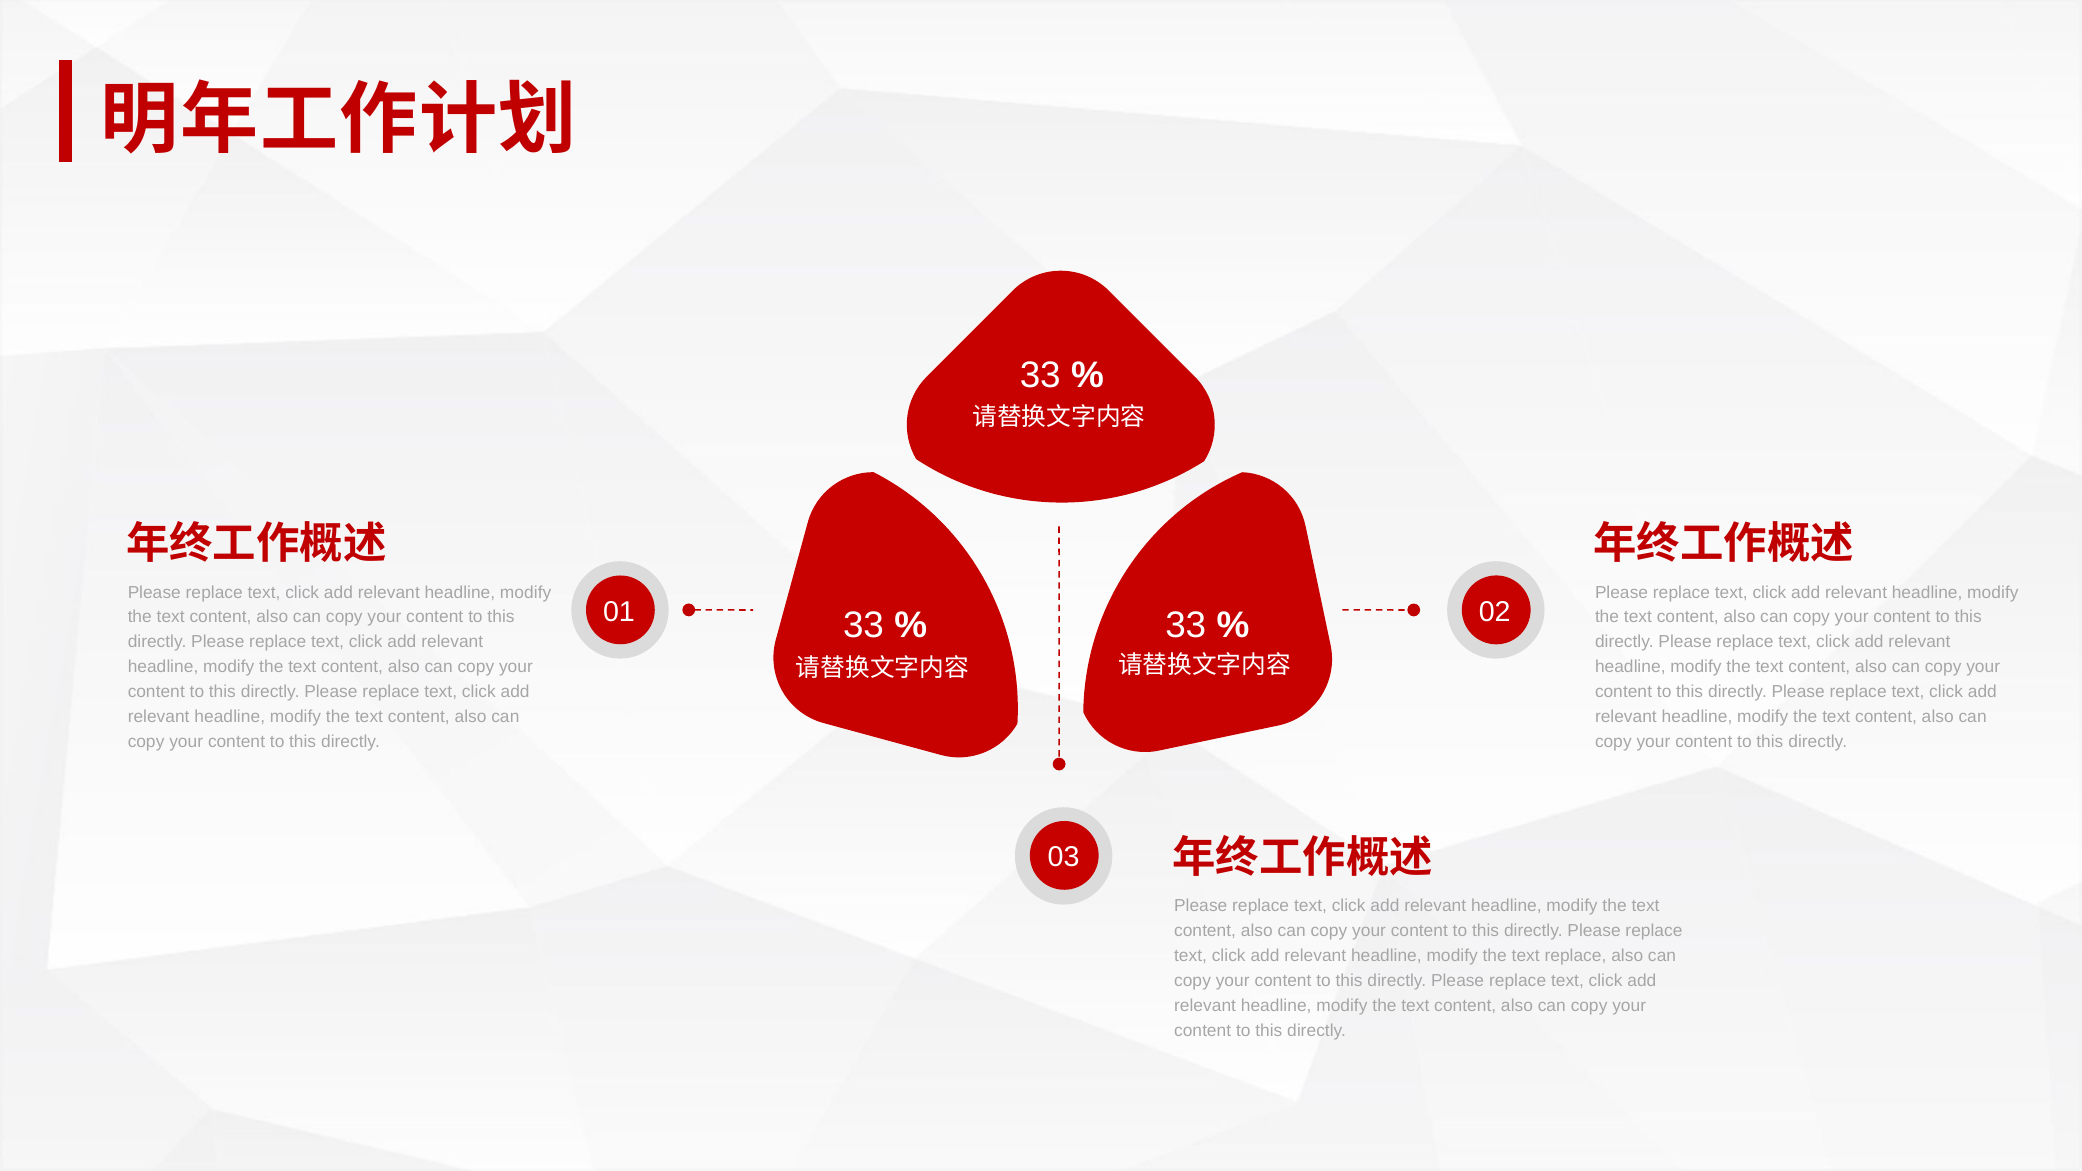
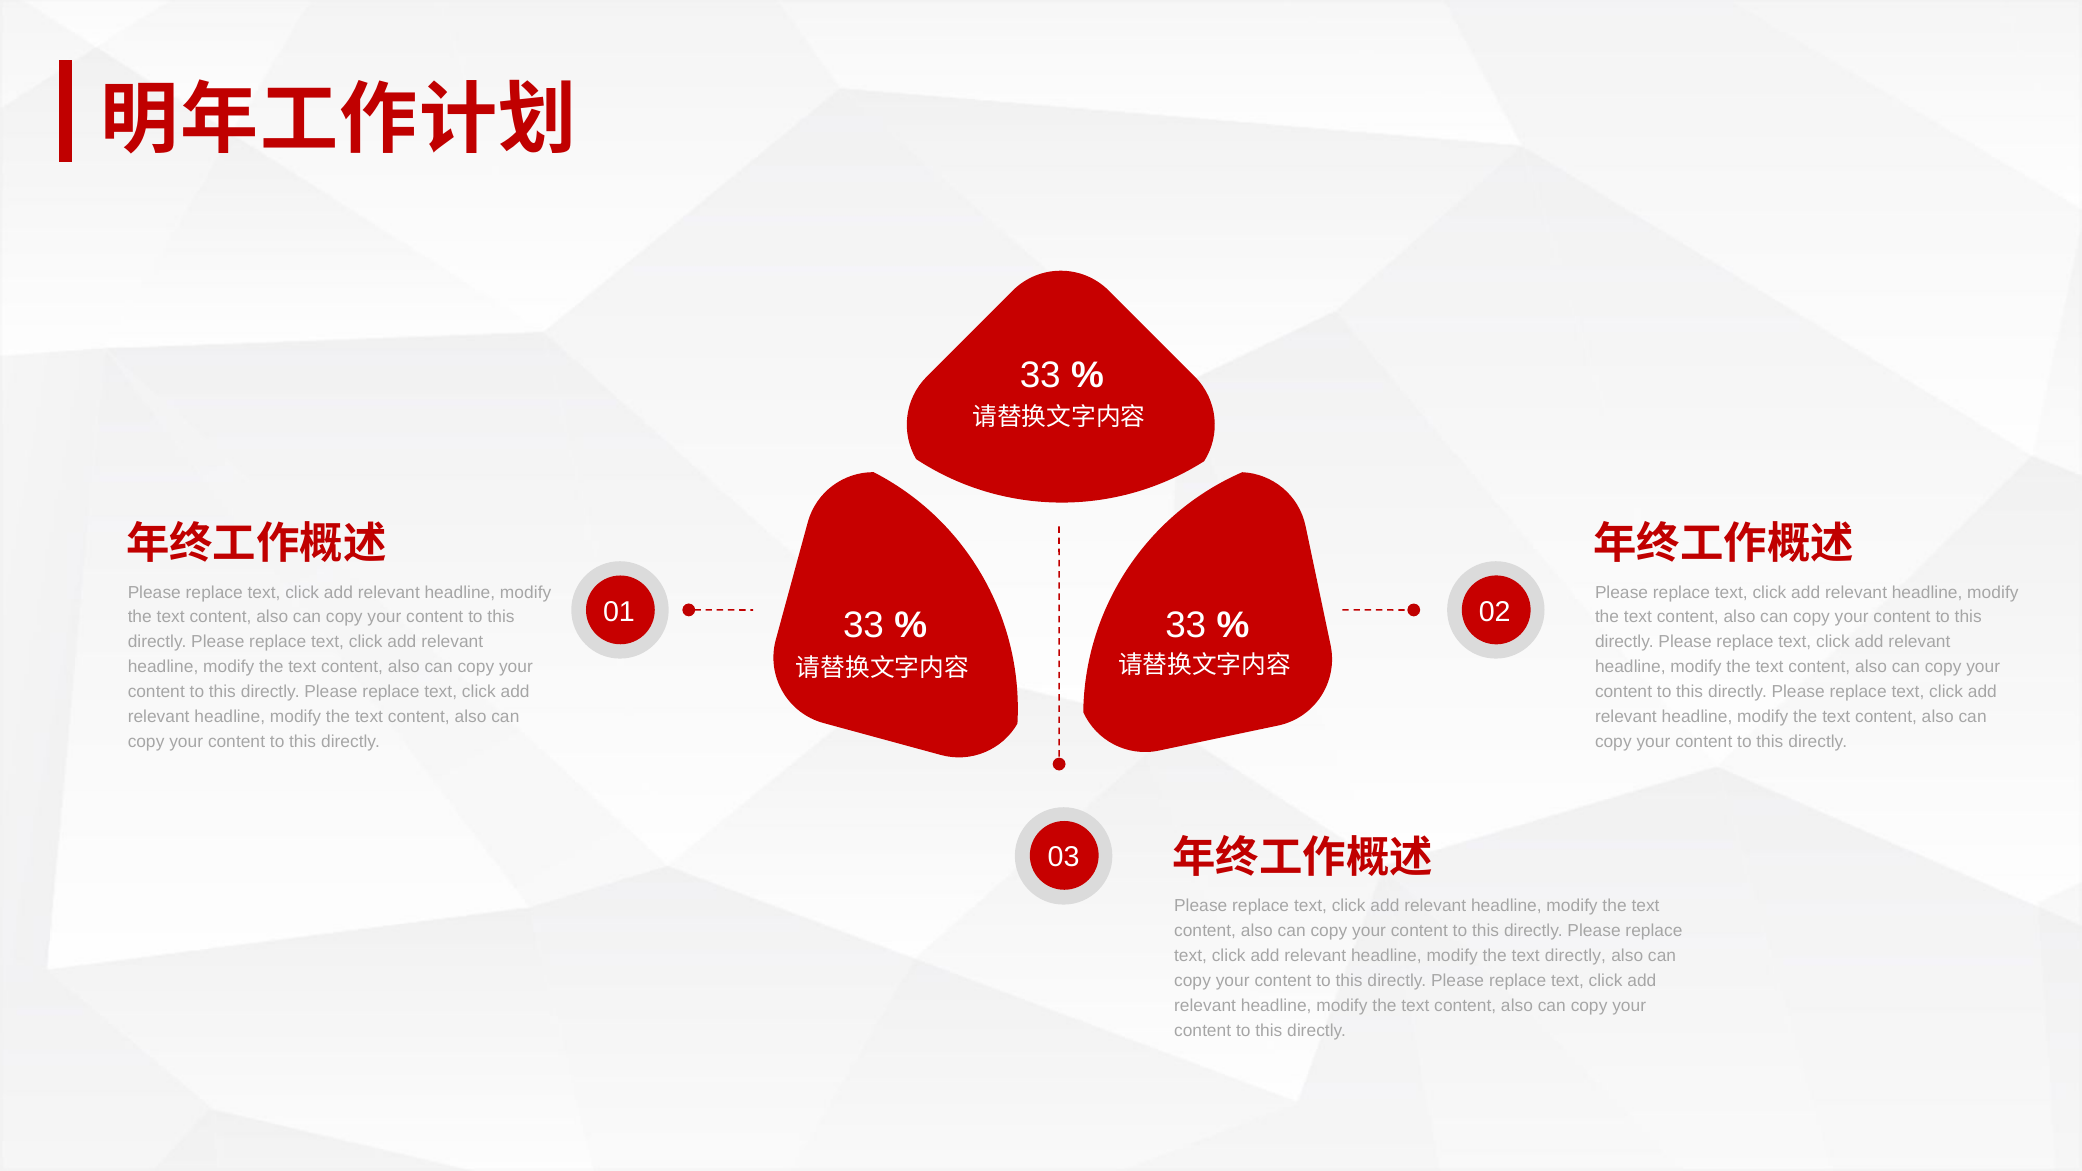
text replace: replace -> directly
